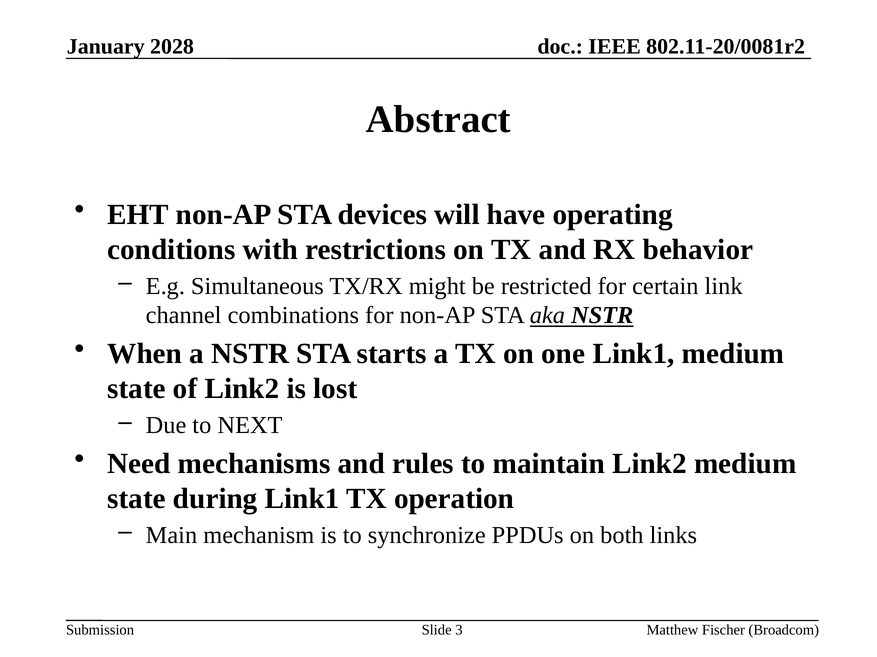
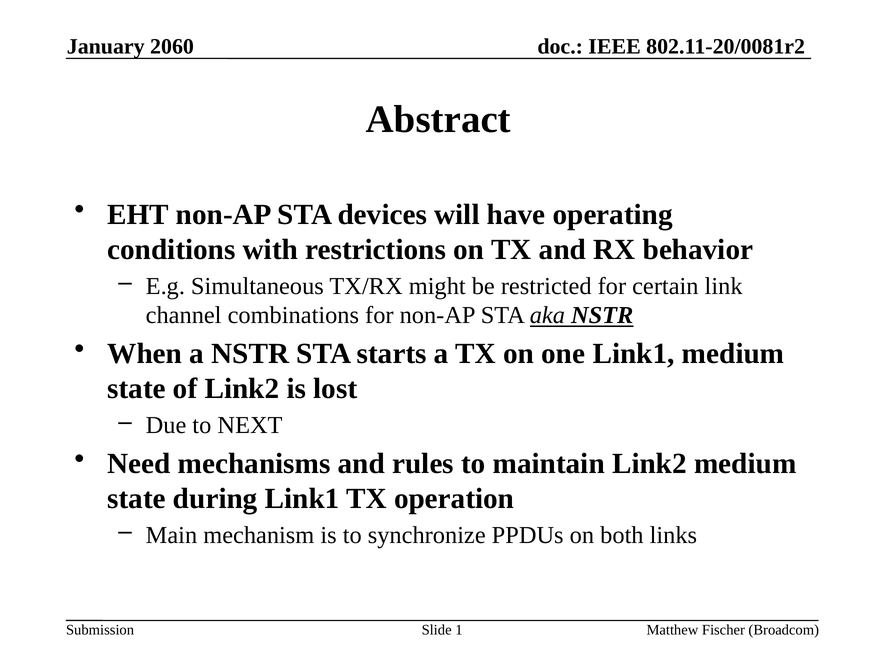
2028: 2028 -> 2060
3: 3 -> 1
